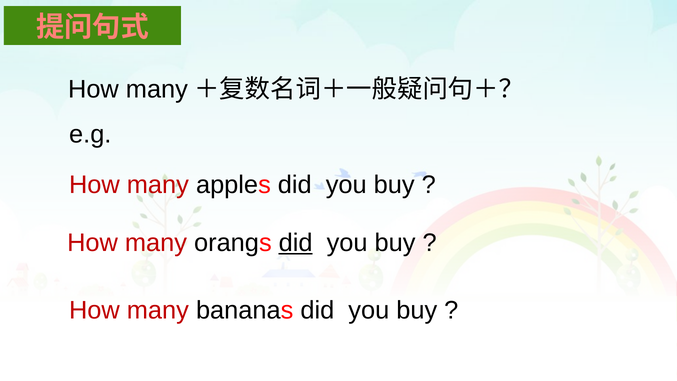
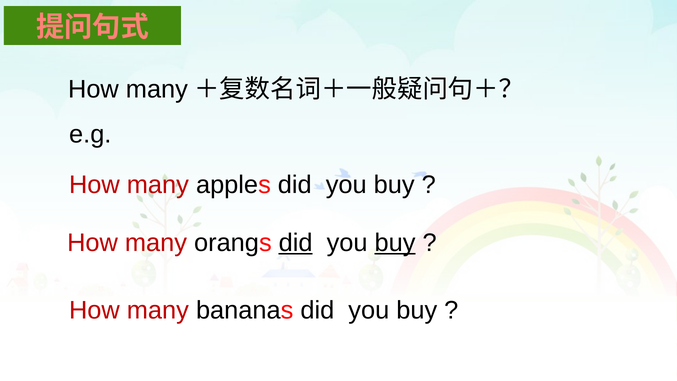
buy at (395, 243) underline: none -> present
